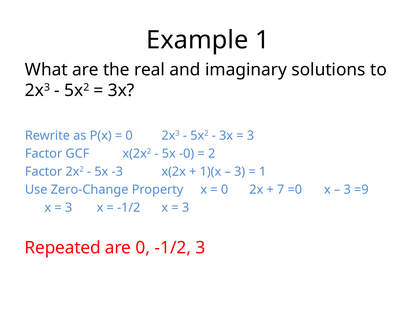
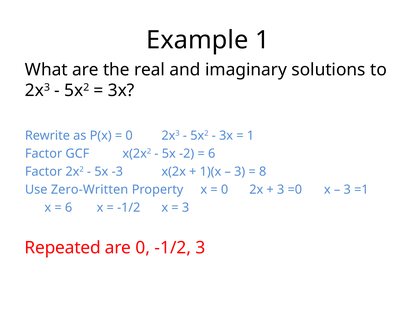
3 at (251, 136): 3 -> 1
-0: -0 -> -2
2 at (212, 154): 2 -> 6
1 at (263, 172): 1 -> 8
Zero-Change: Zero-Change -> Zero-Written
7 at (281, 190): 7 -> 3
=9: =9 -> =1
3 at (69, 208): 3 -> 6
